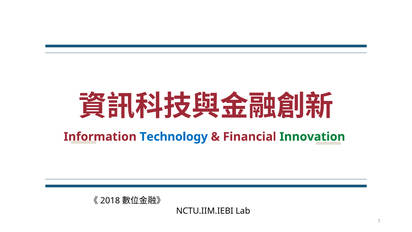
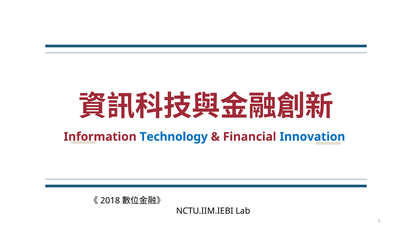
Innovation colour: green -> blue
